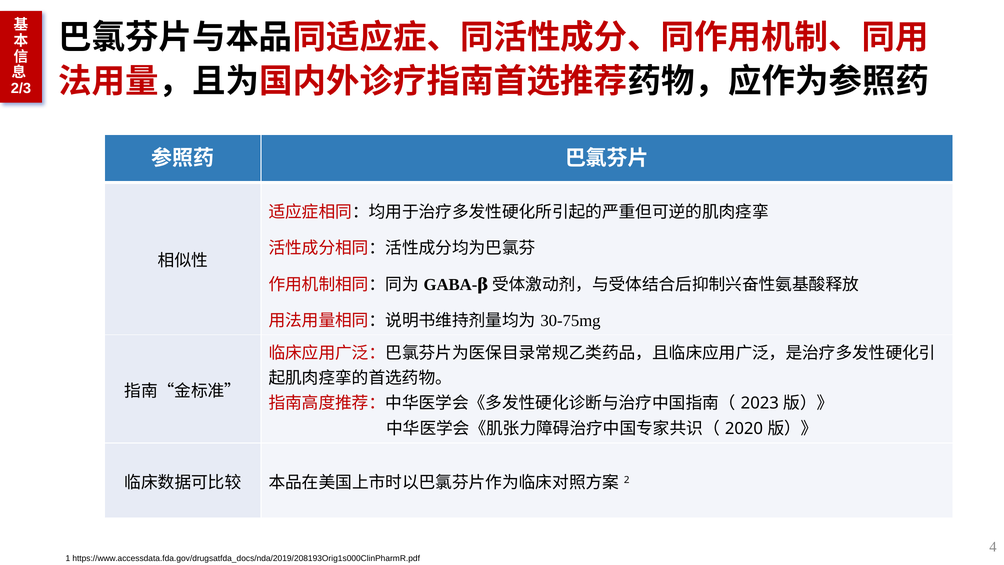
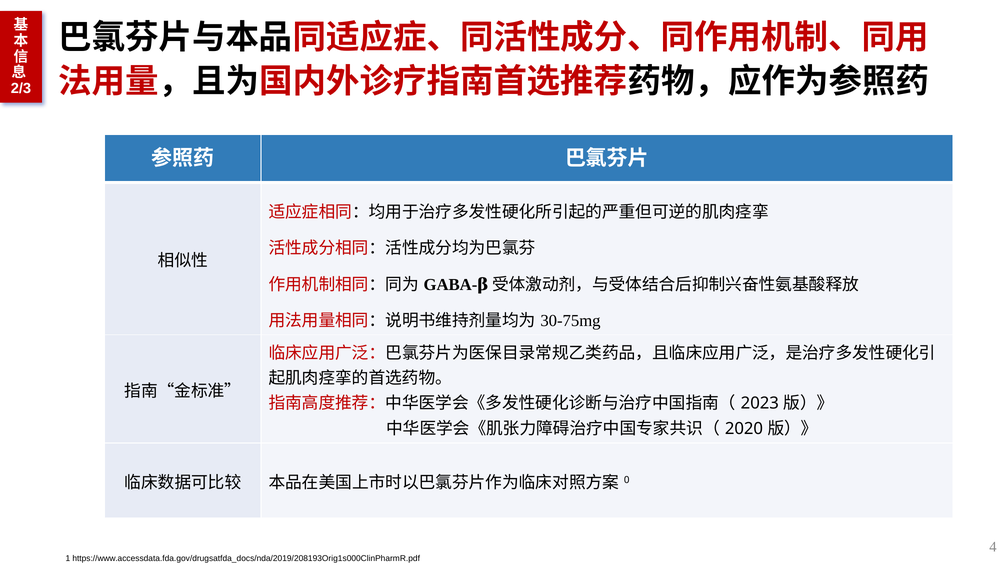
2: 2 -> 0
